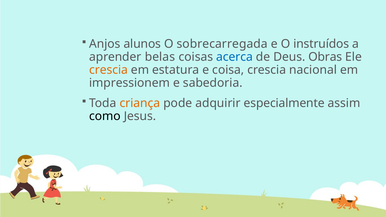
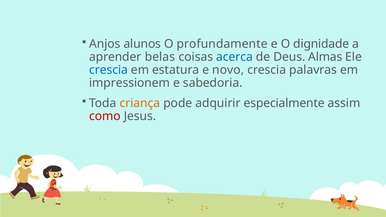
sobrecarregada: sobrecarregada -> profundamente
instruídos: instruídos -> dignidade
Obras: Obras -> Almas
crescia at (109, 70) colour: orange -> blue
coisa: coisa -> novo
nacional: nacional -> palavras
como colour: black -> red
